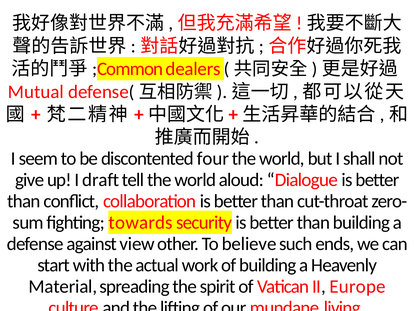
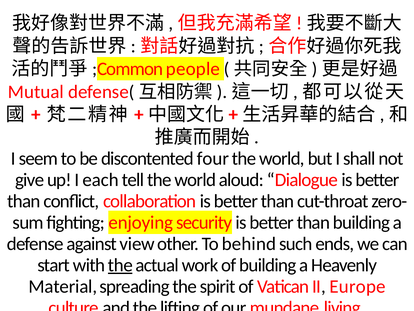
dealers: dealers -> people
draft: draft -> each
towards: towards -> enjoying
believe: believe -> behind
the at (120, 265) underline: none -> present
